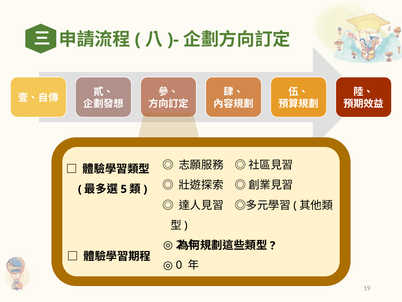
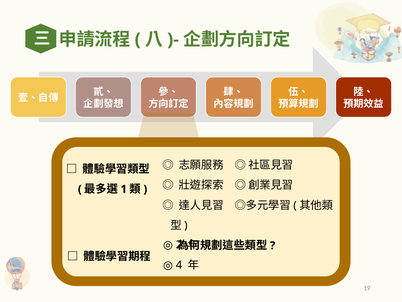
5: 5 -> 1
0: 0 -> 4
